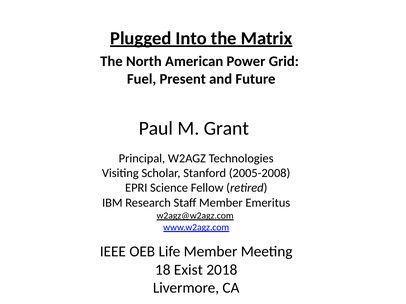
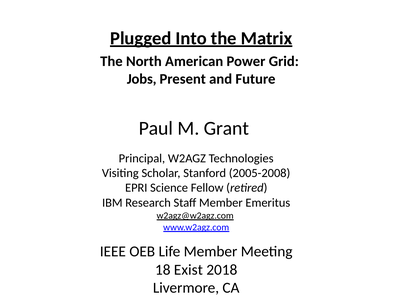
Fuel: Fuel -> Jobs
